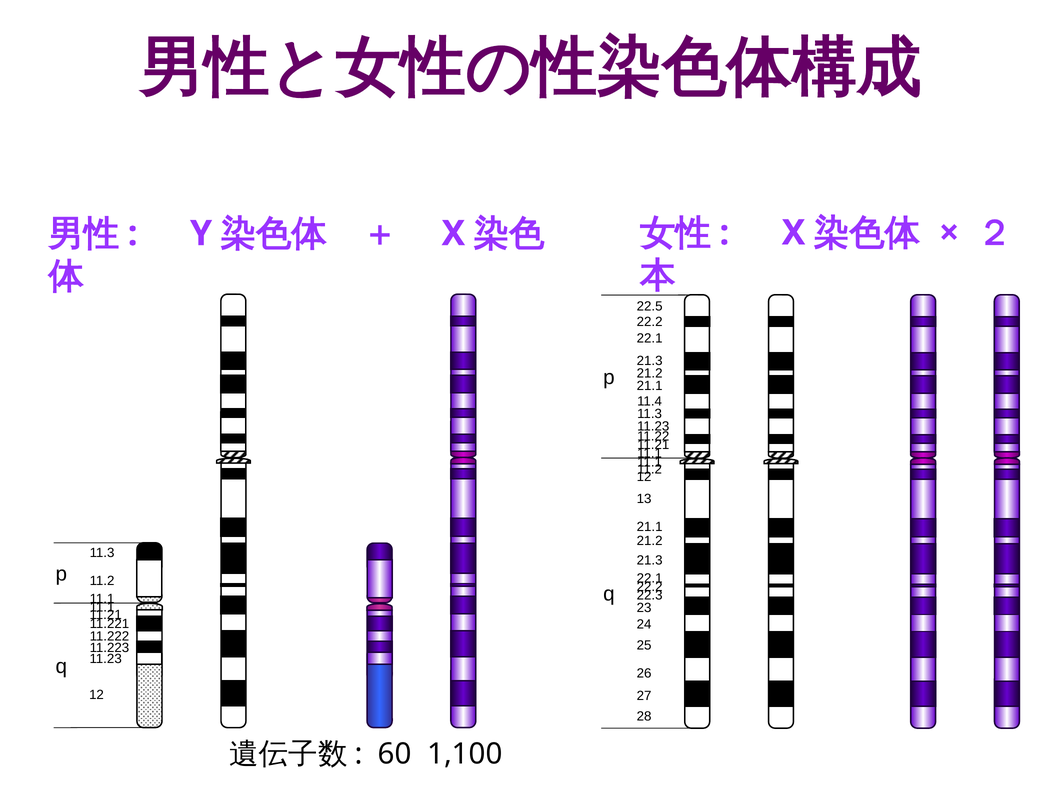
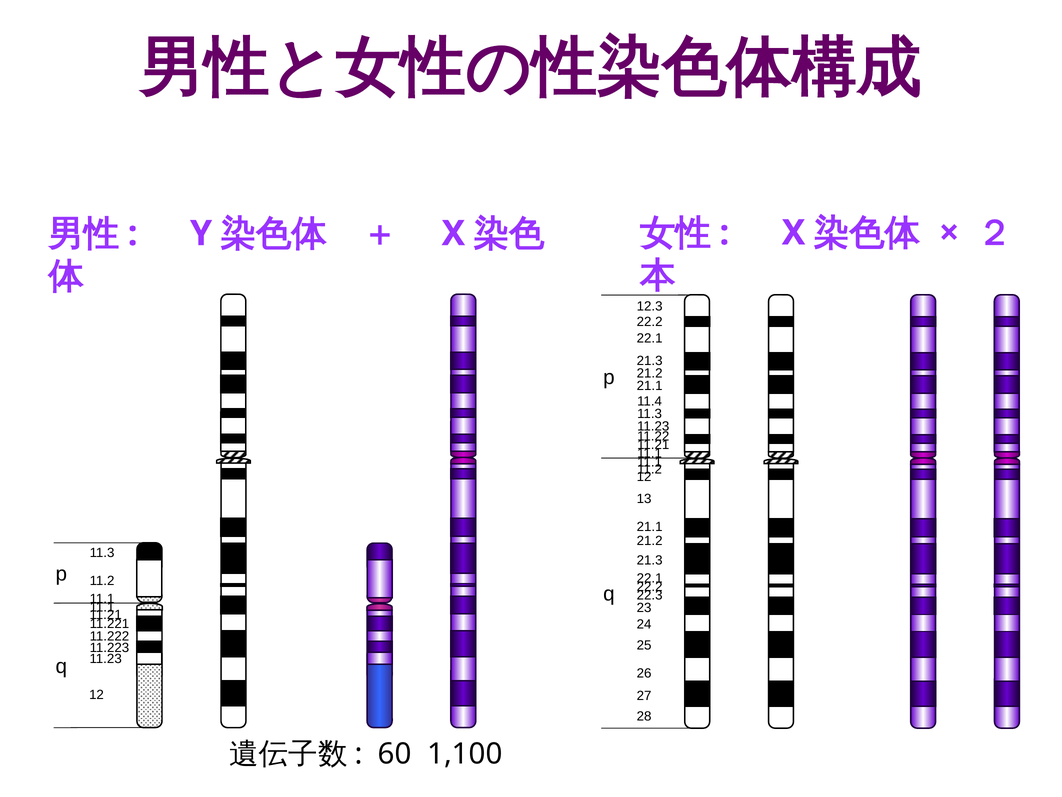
22.5: 22.5 -> 12.3
